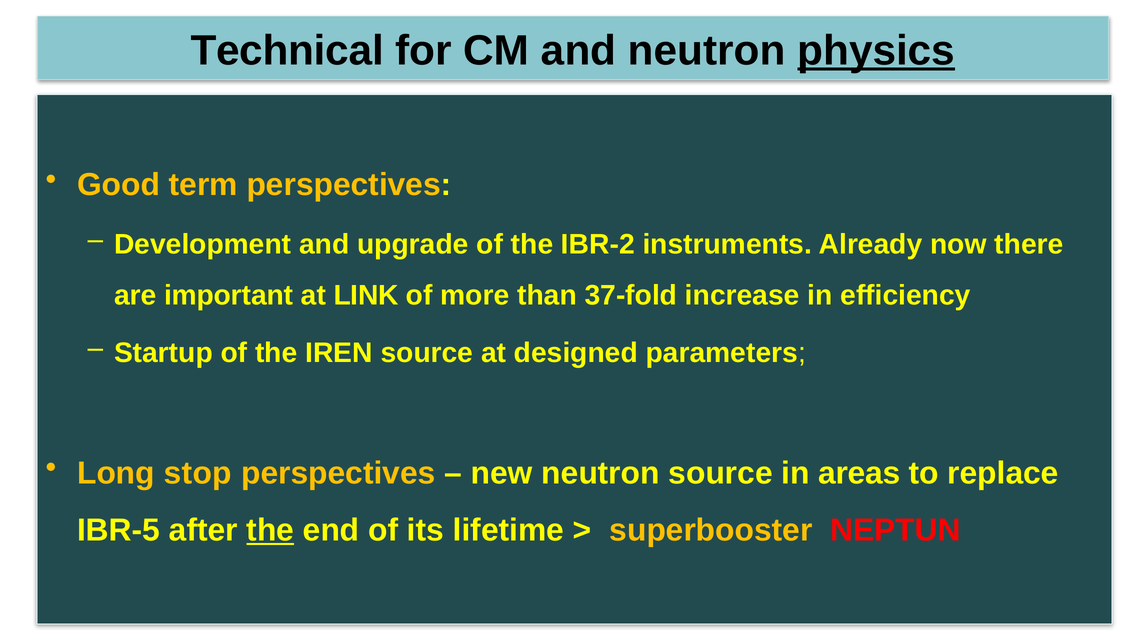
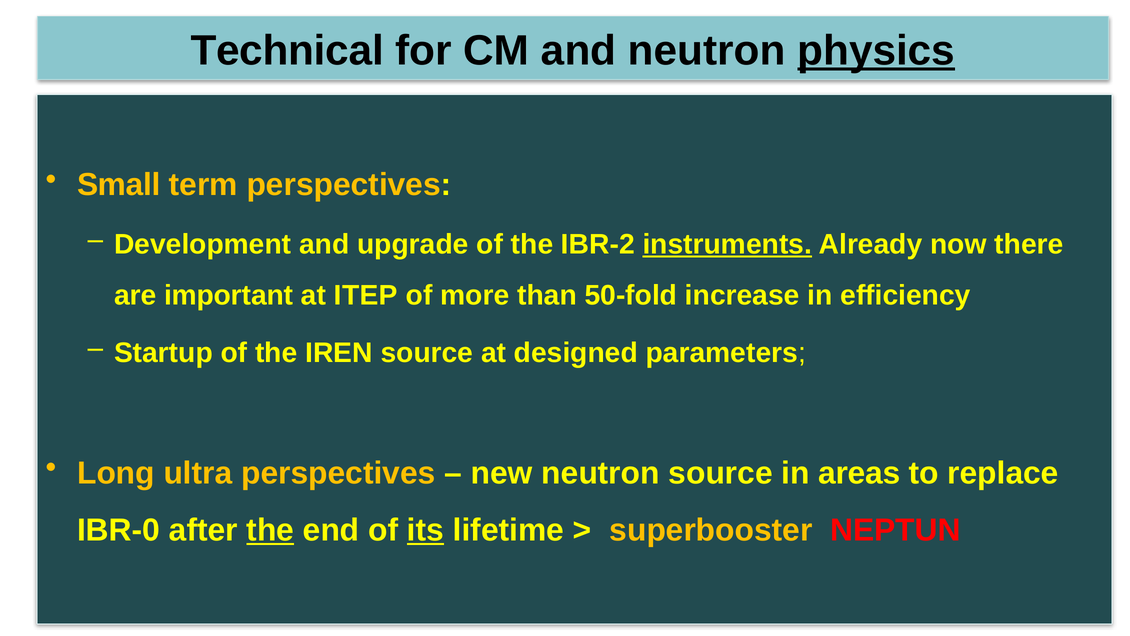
Good: Good -> Small
instruments underline: none -> present
LINK: LINK -> ITEP
37-fold: 37-fold -> 50-fold
stop: stop -> ultra
IBR-5: IBR-5 -> IBR-0
its underline: none -> present
